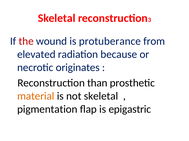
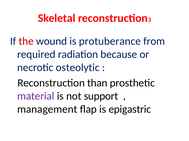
elevated: elevated -> required
originates: originates -> osteolytic
material colour: orange -> purple
not skeletal: skeletal -> support
pigmentation: pigmentation -> management
